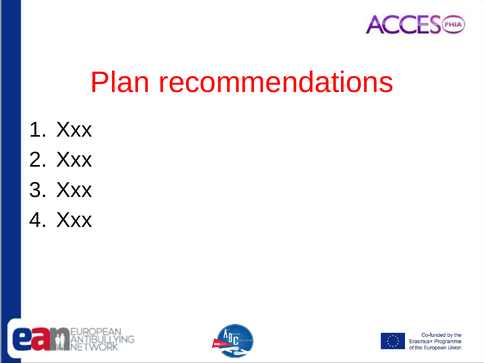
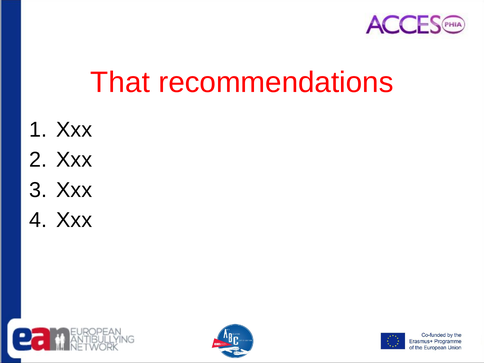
Plan: Plan -> That
